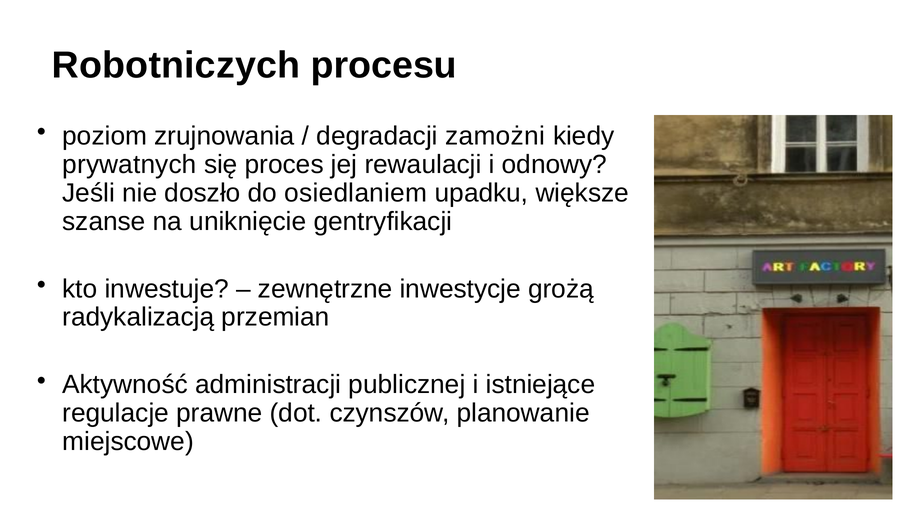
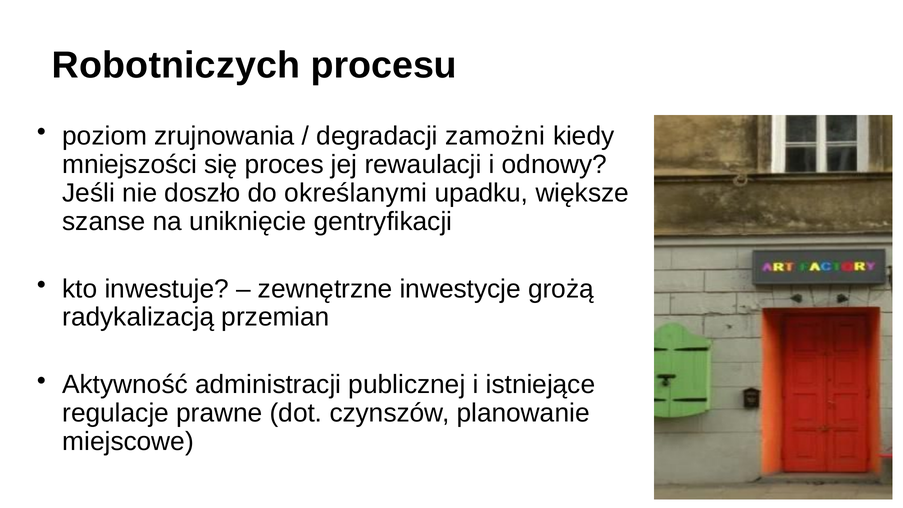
prywatnych: prywatnych -> mniejszości
osiedlaniem: osiedlaniem -> określanymi
